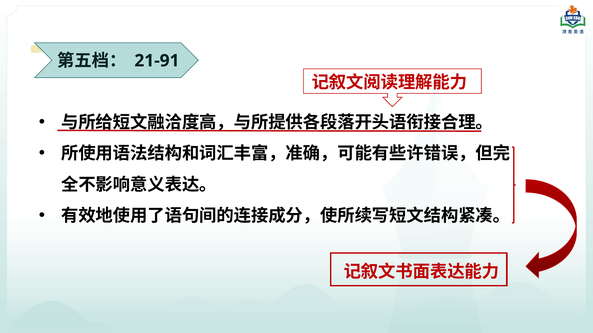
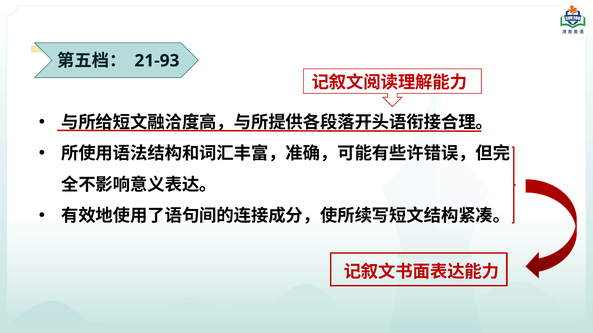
21-91: 21-91 -> 21-93
